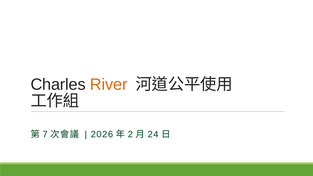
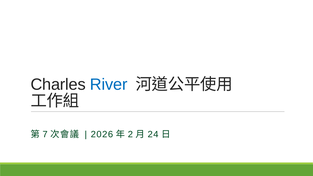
River colour: orange -> blue
